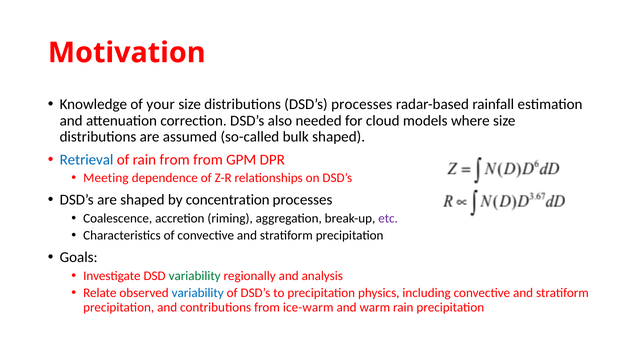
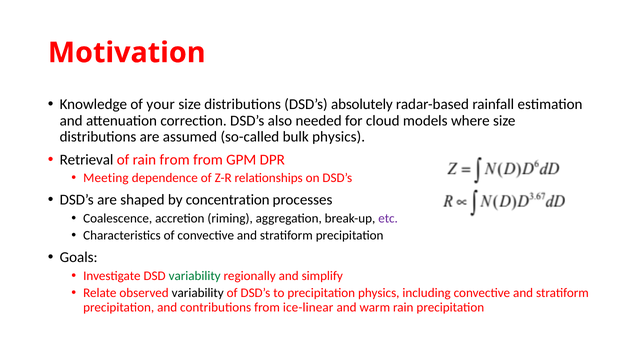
DSD’s processes: processes -> absolutely
bulk shaped: shaped -> physics
Retrieval colour: blue -> black
analysis: analysis -> simplify
variability at (198, 293) colour: blue -> black
ice-warm: ice-warm -> ice-linear
